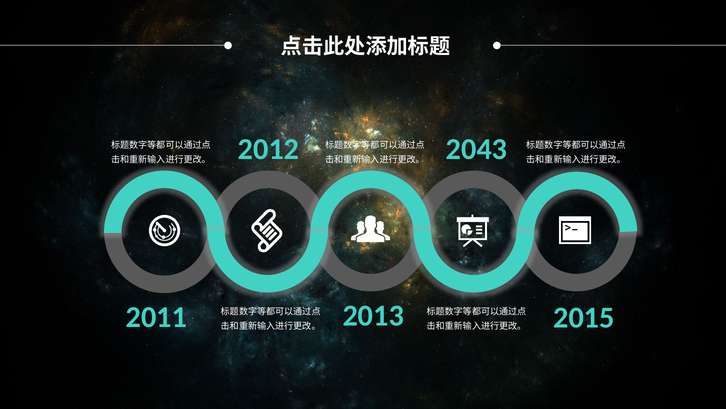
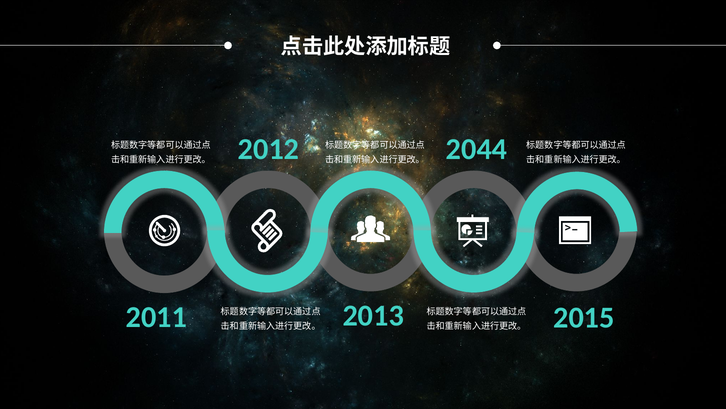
2043: 2043 -> 2044
